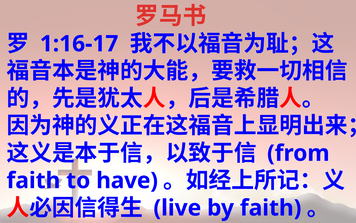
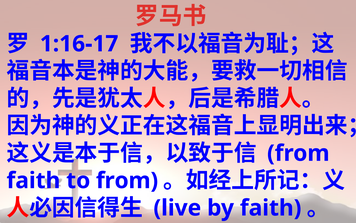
to have: have -> from
